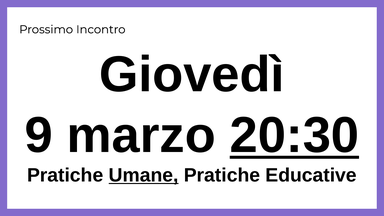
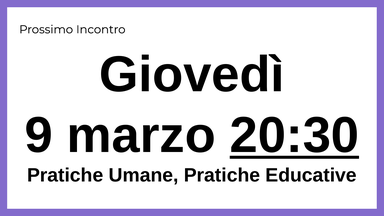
Umane underline: present -> none
